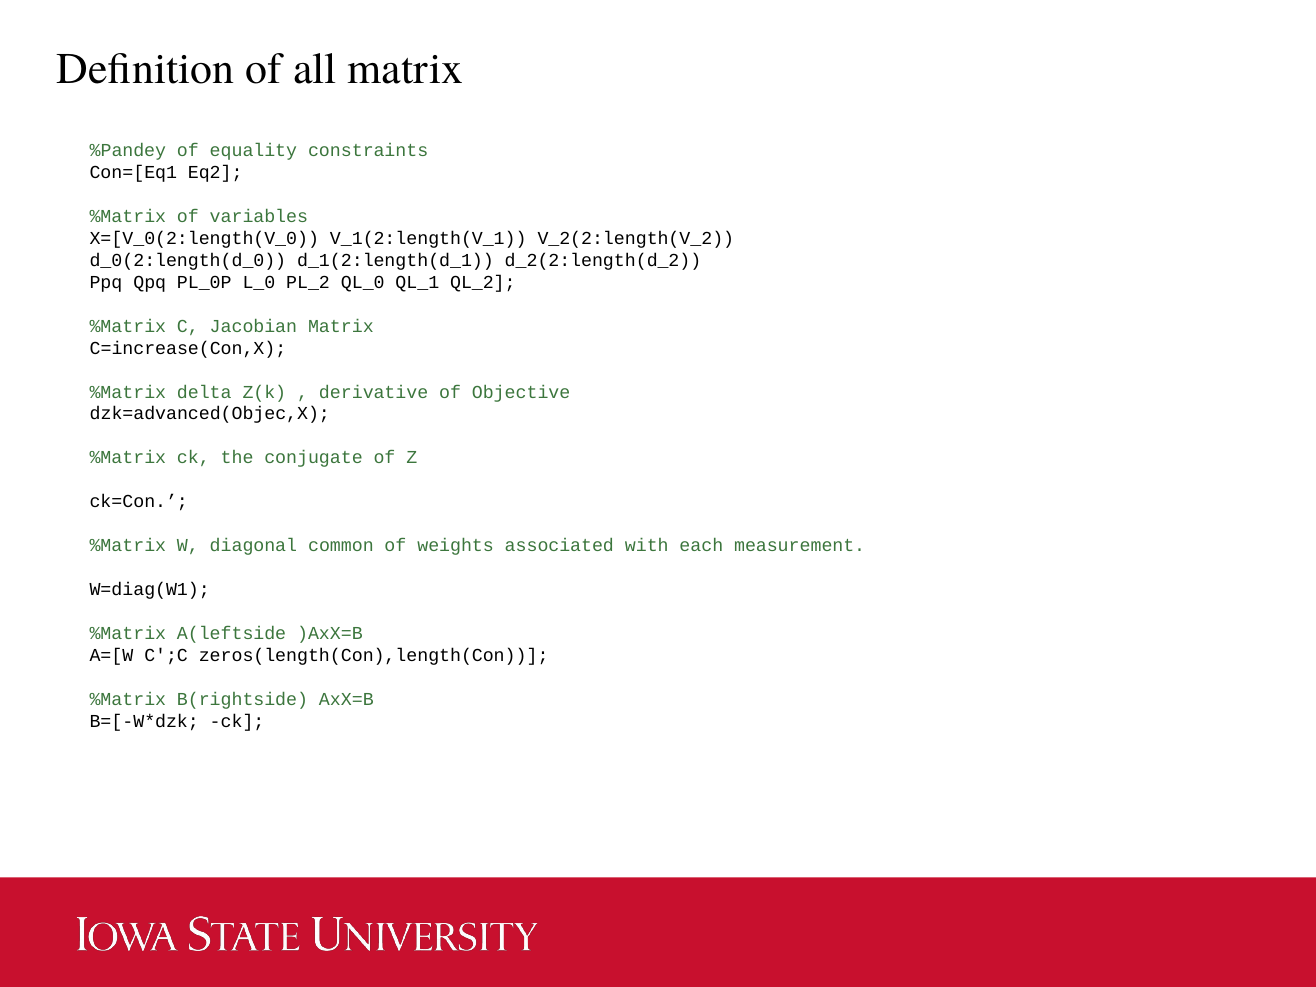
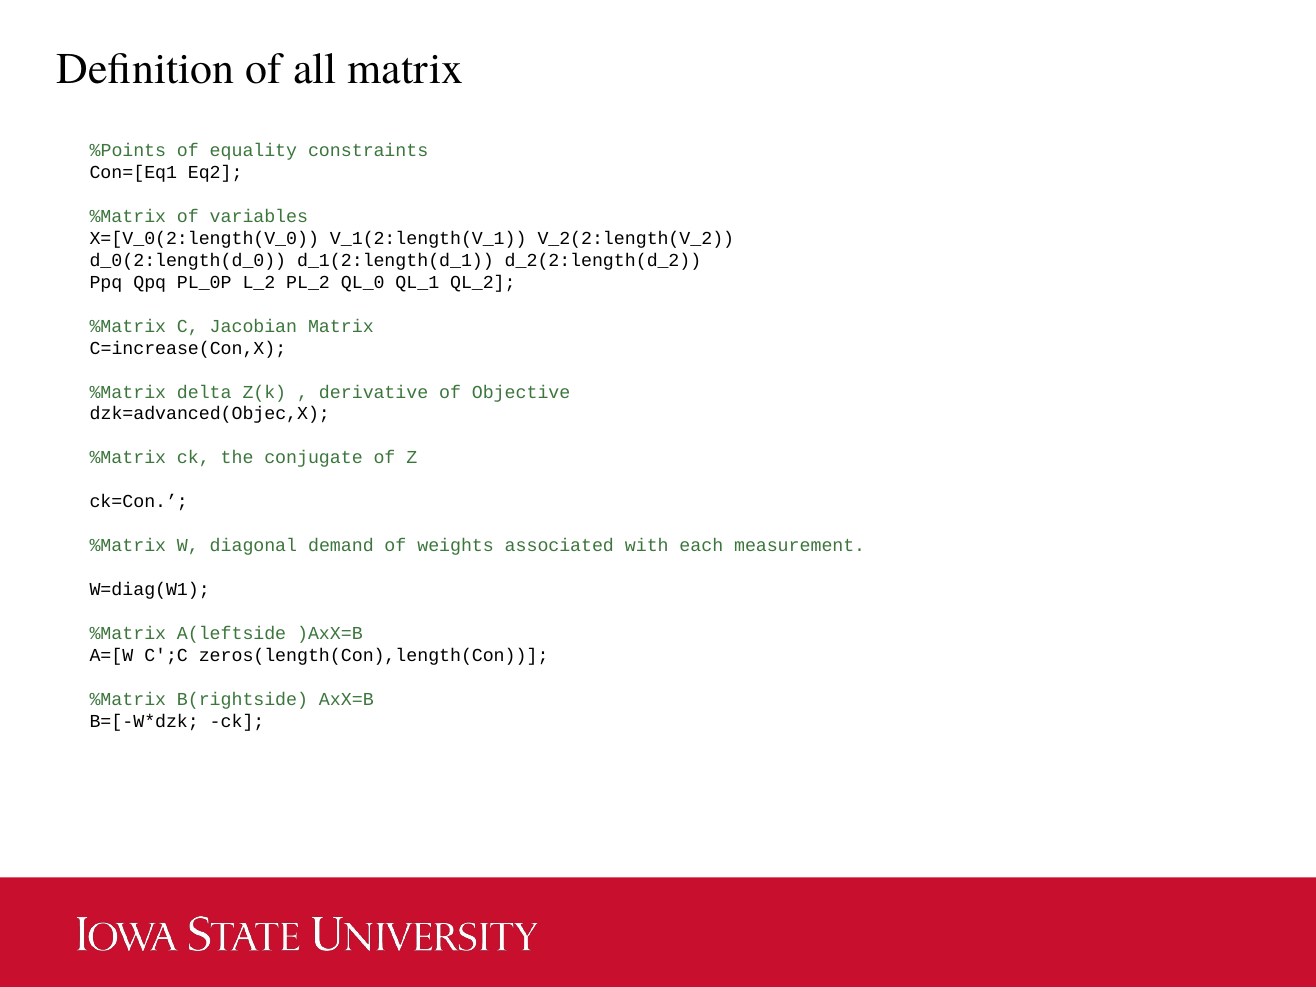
%Pandey: %Pandey -> %Points
L_0: L_0 -> L_2
common: common -> demand
